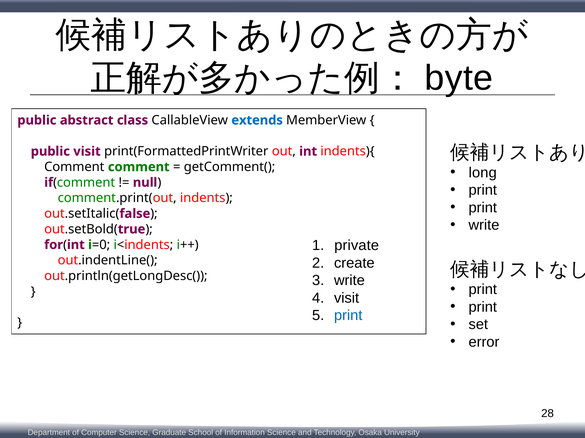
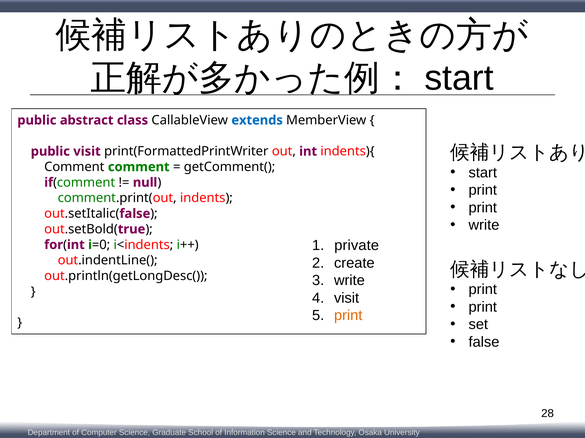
byte at (459, 78): byte -> start
long at (483, 173): long -> start
print at (348, 316) colour: blue -> orange
error: error -> false
